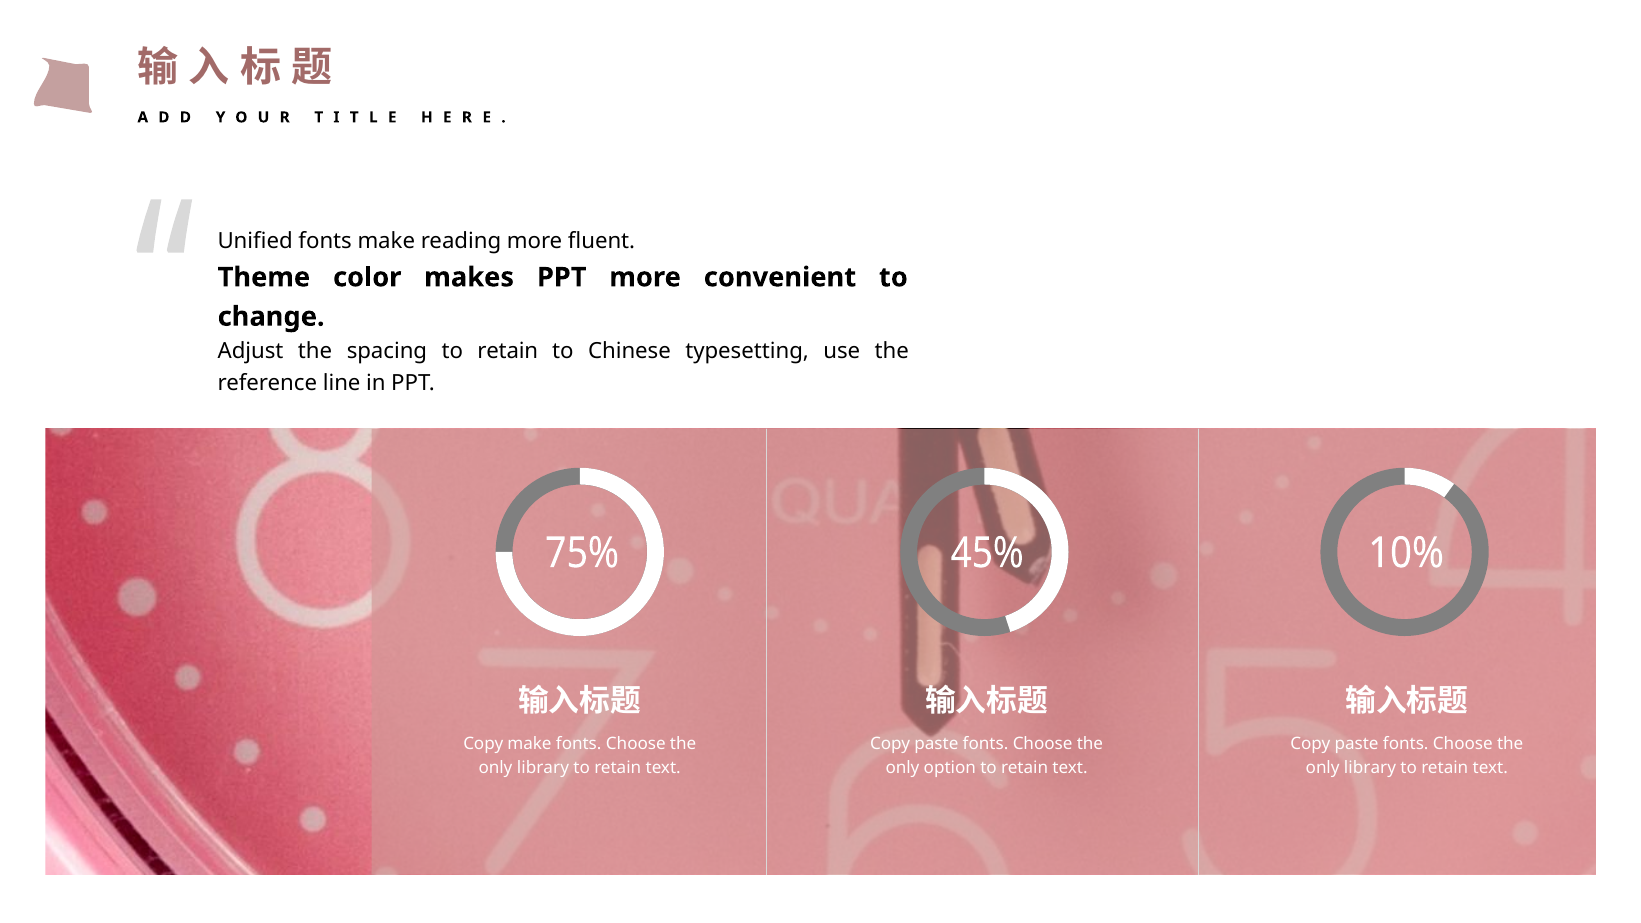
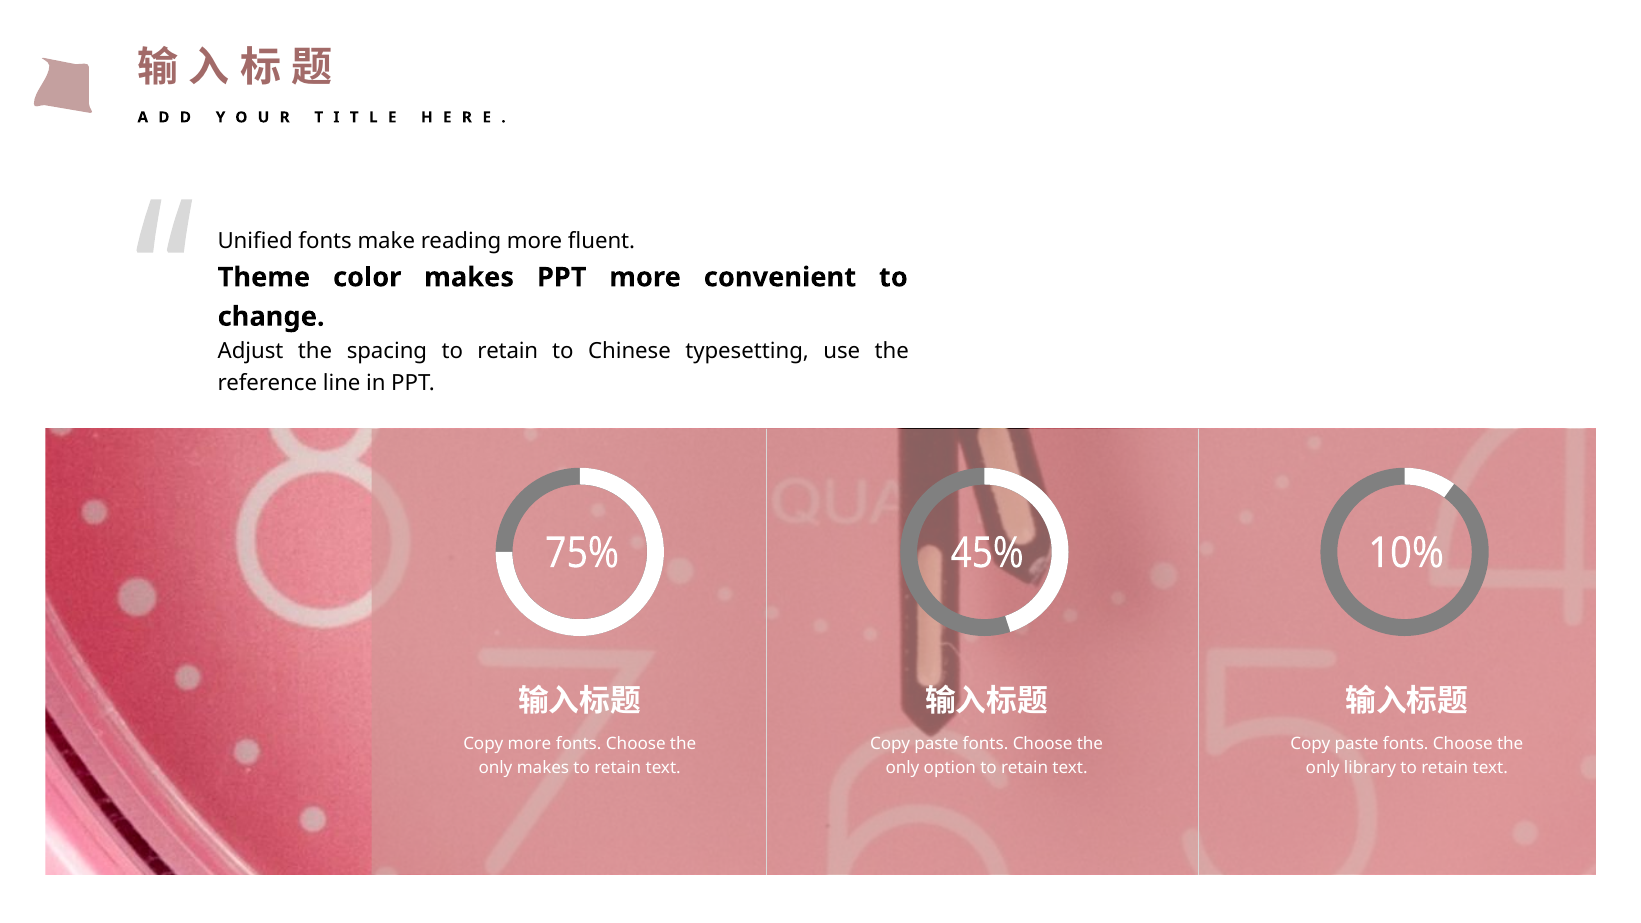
Copy make: make -> more
library at (543, 768): library -> makes
